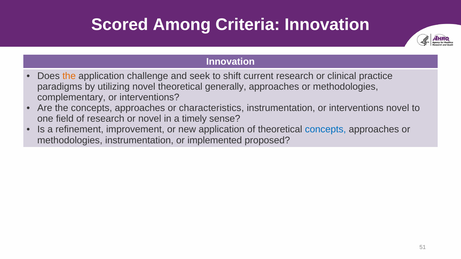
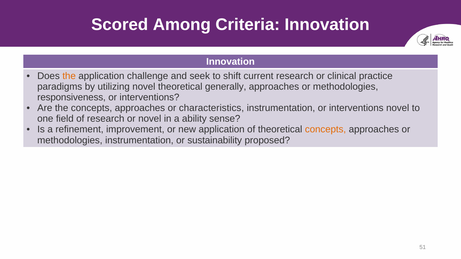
complementary: complementary -> responsiveness
timely: timely -> ability
concepts at (326, 130) colour: blue -> orange
implemented: implemented -> sustainability
